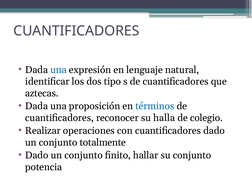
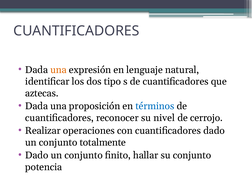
una at (58, 70) colour: blue -> orange
halla: halla -> nivel
colegio: colegio -> cerrojo
